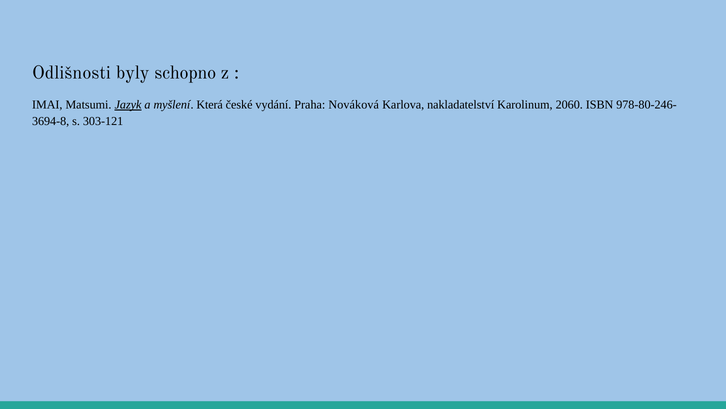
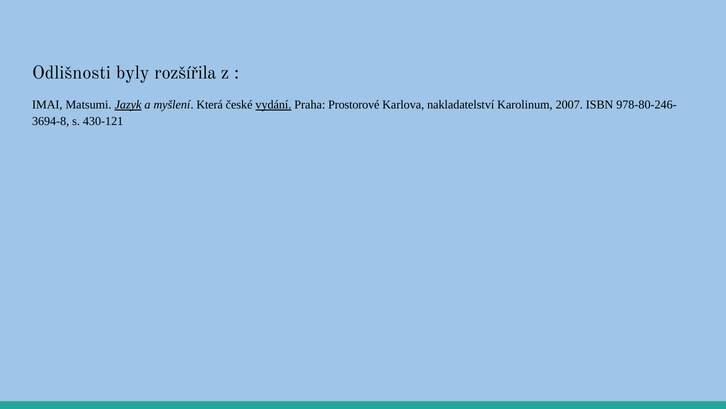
schopno: schopno -> rozšířila
vydání underline: none -> present
Nováková: Nováková -> Prostorové
2060: 2060 -> 2007
303-121: 303-121 -> 430-121
